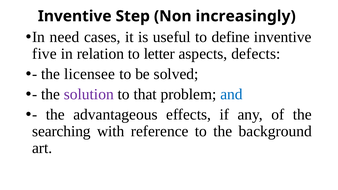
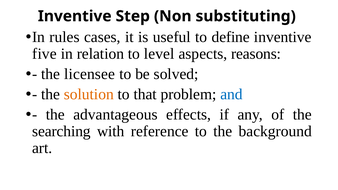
increasingly: increasingly -> substituting
need: need -> rules
letter: letter -> level
defects: defects -> reasons
solution colour: purple -> orange
